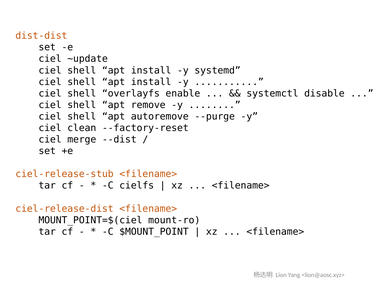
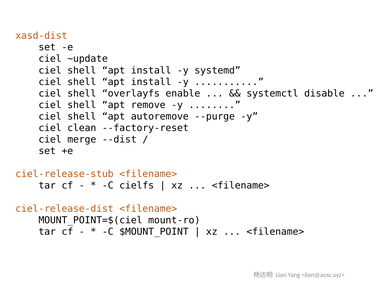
dist-dist: dist-dist -> xasd-dist
